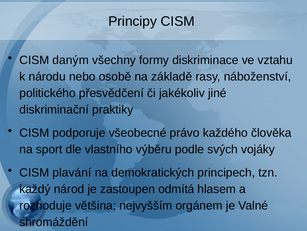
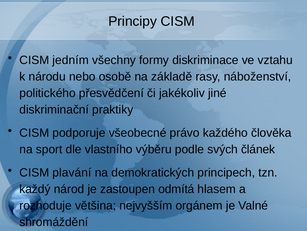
daným: daným -> jedním
vojáky: vojáky -> článek
